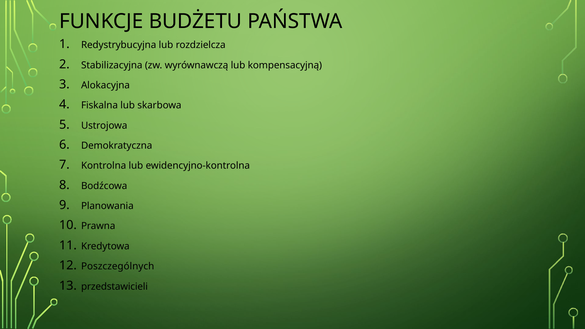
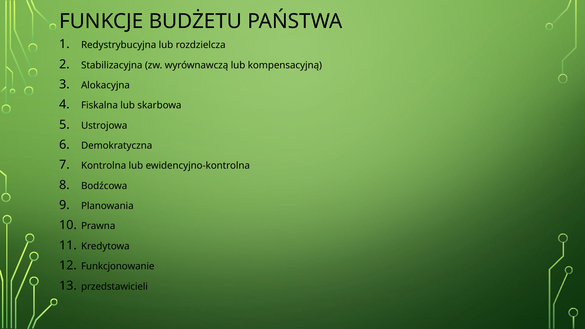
Poszczególnych: Poszczególnych -> Funkcjonowanie
